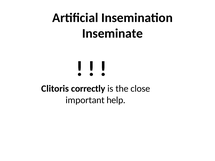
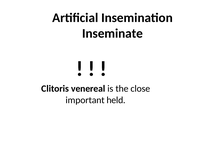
correctly: correctly -> venereal
help: help -> held
